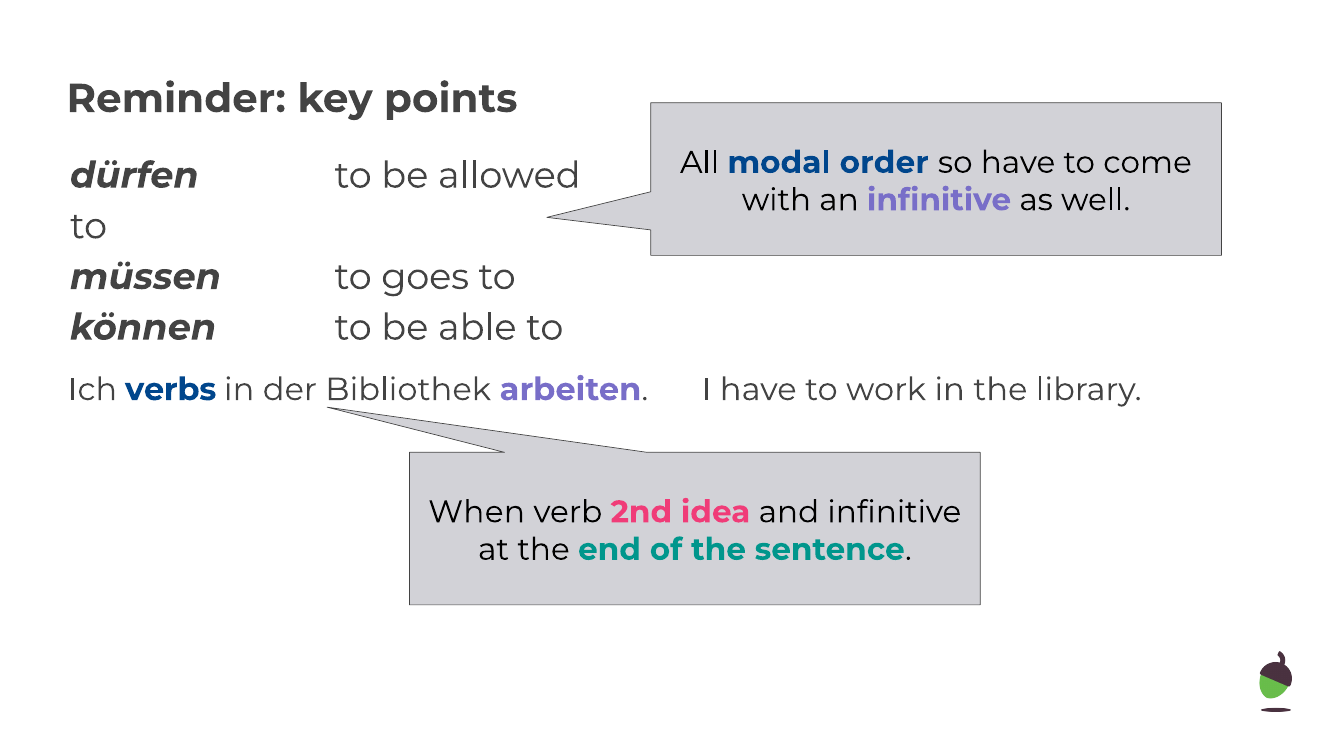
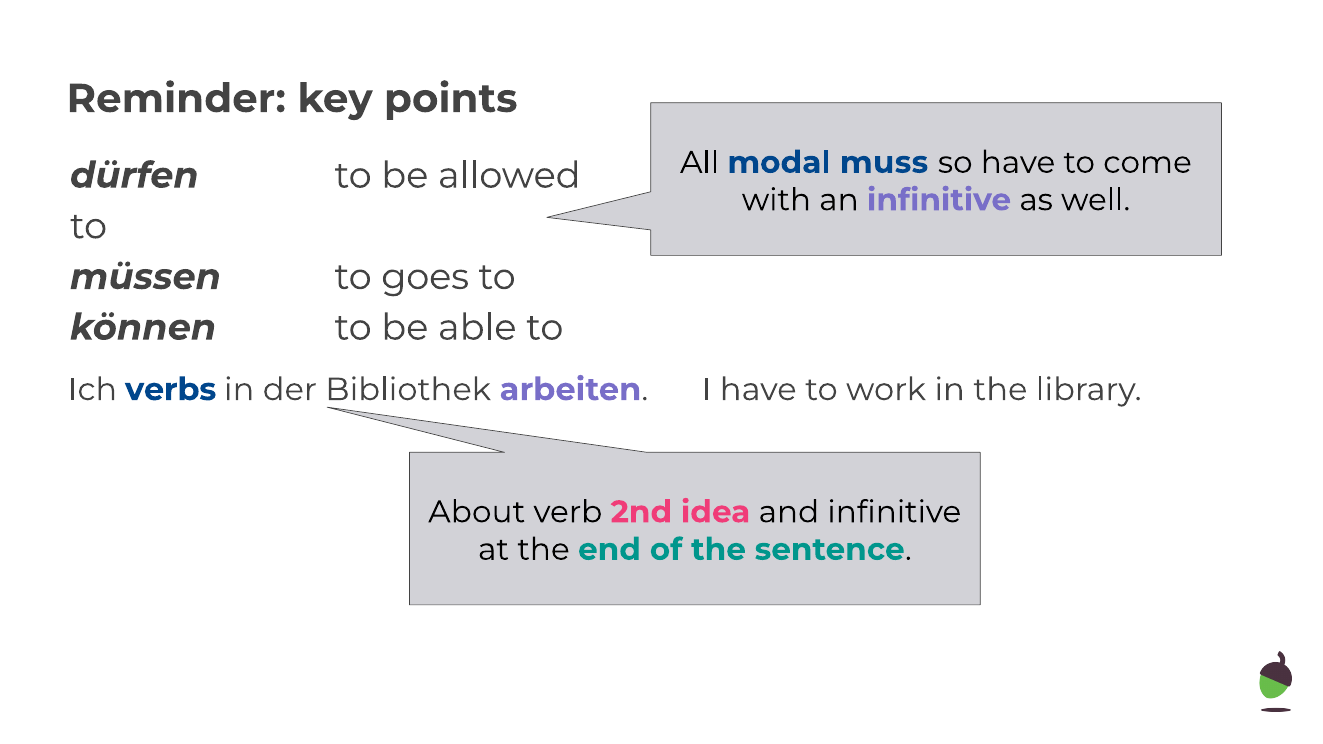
order: order -> muss
When: When -> About
